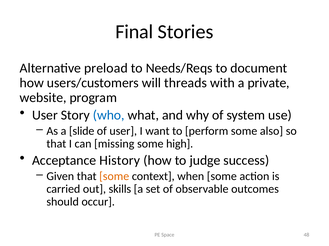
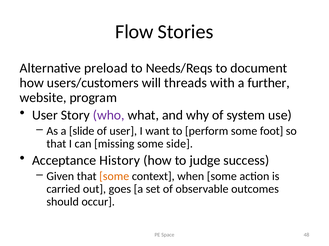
Final: Final -> Flow
private: private -> further
who colour: blue -> purple
also: also -> foot
high: high -> side
skills: skills -> goes
